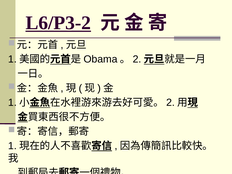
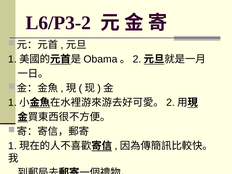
L6/P3-2 underline: present -> none
